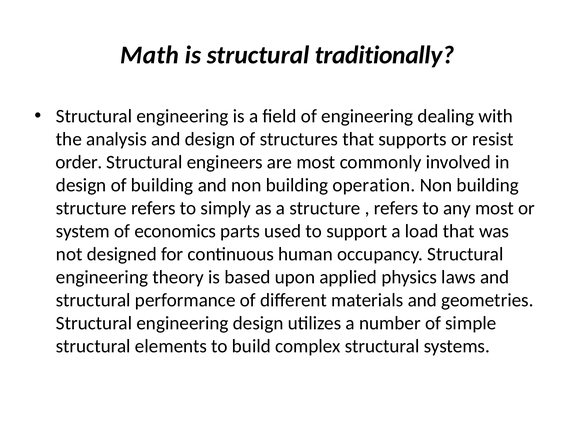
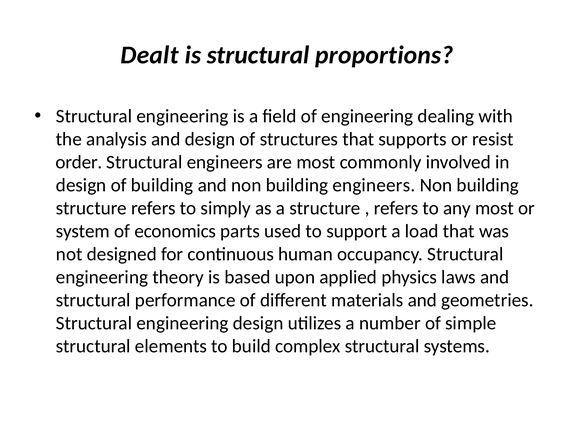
Math: Math -> Dealt
traditionally: traditionally -> proportions
building operation: operation -> engineers
